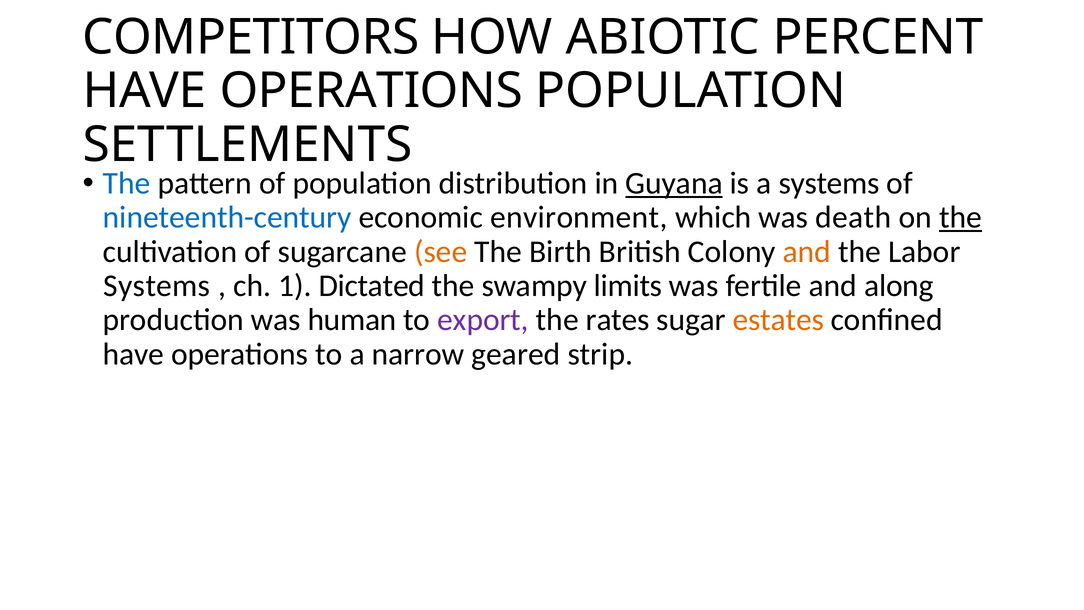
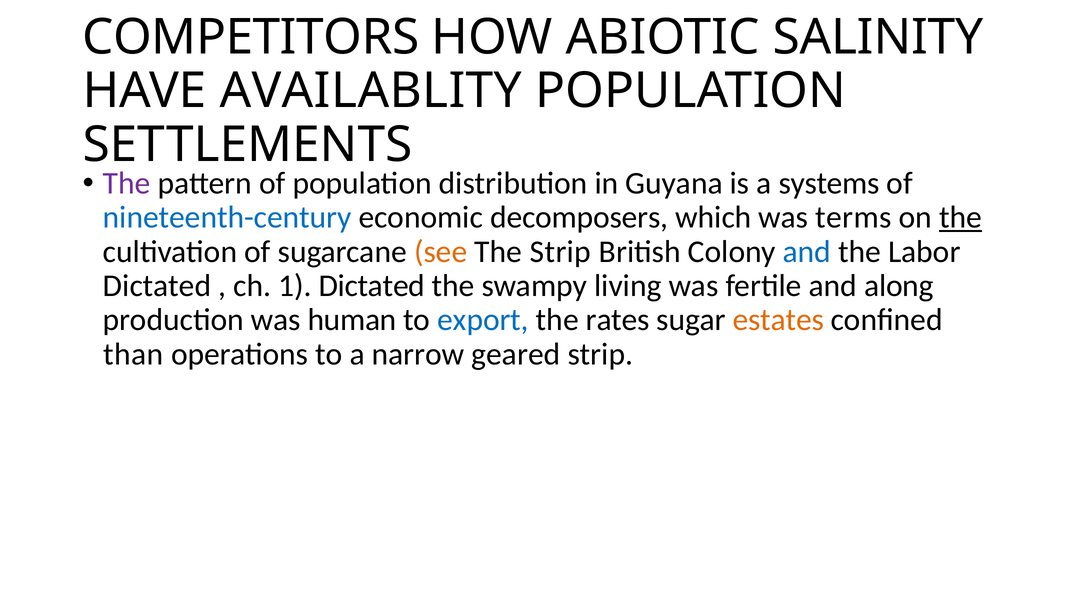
PERCENT: PERCENT -> SALINITY
OPERATIONS at (371, 91): OPERATIONS -> AVAILABLITY
The at (127, 183) colour: blue -> purple
Guyana underline: present -> none
environment: environment -> decomposers
death: death -> terms
The Birth: Birth -> Strip
and at (807, 252) colour: orange -> blue
Systems at (157, 286): Systems -> Dictated
limits: limits -> living
export colour: purple -> blue
have at (134, 354): have -> than
